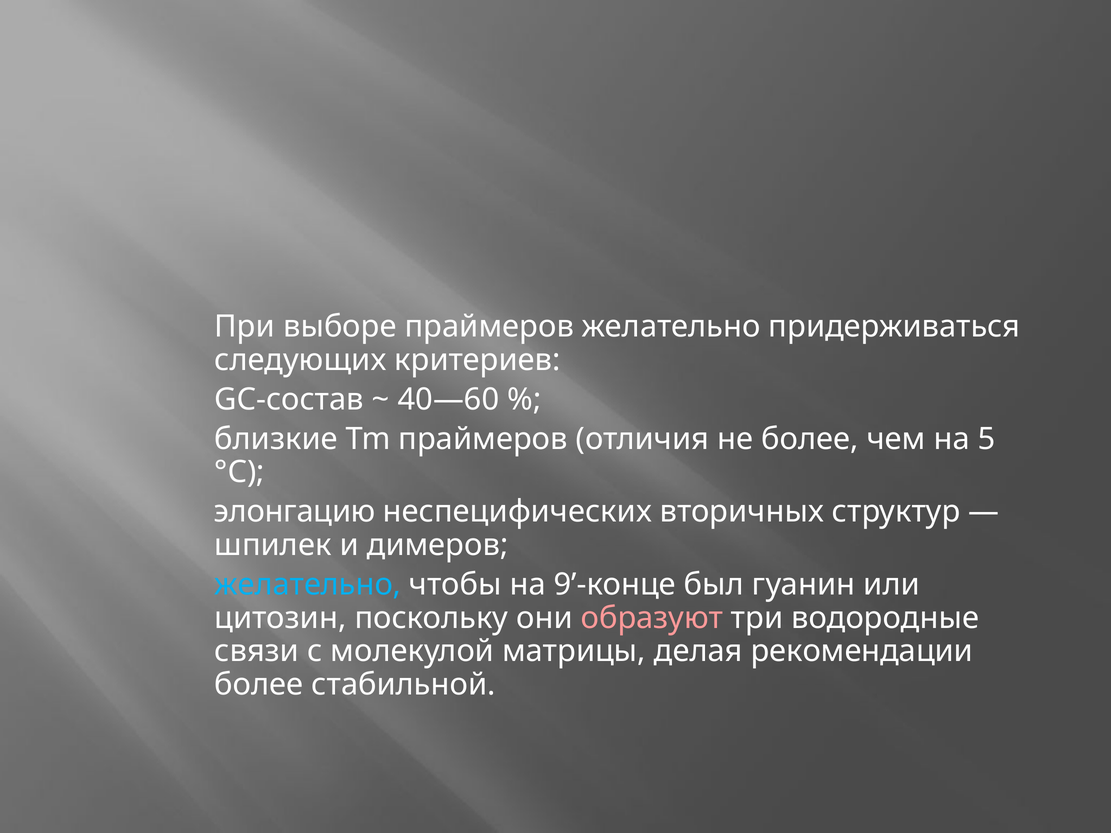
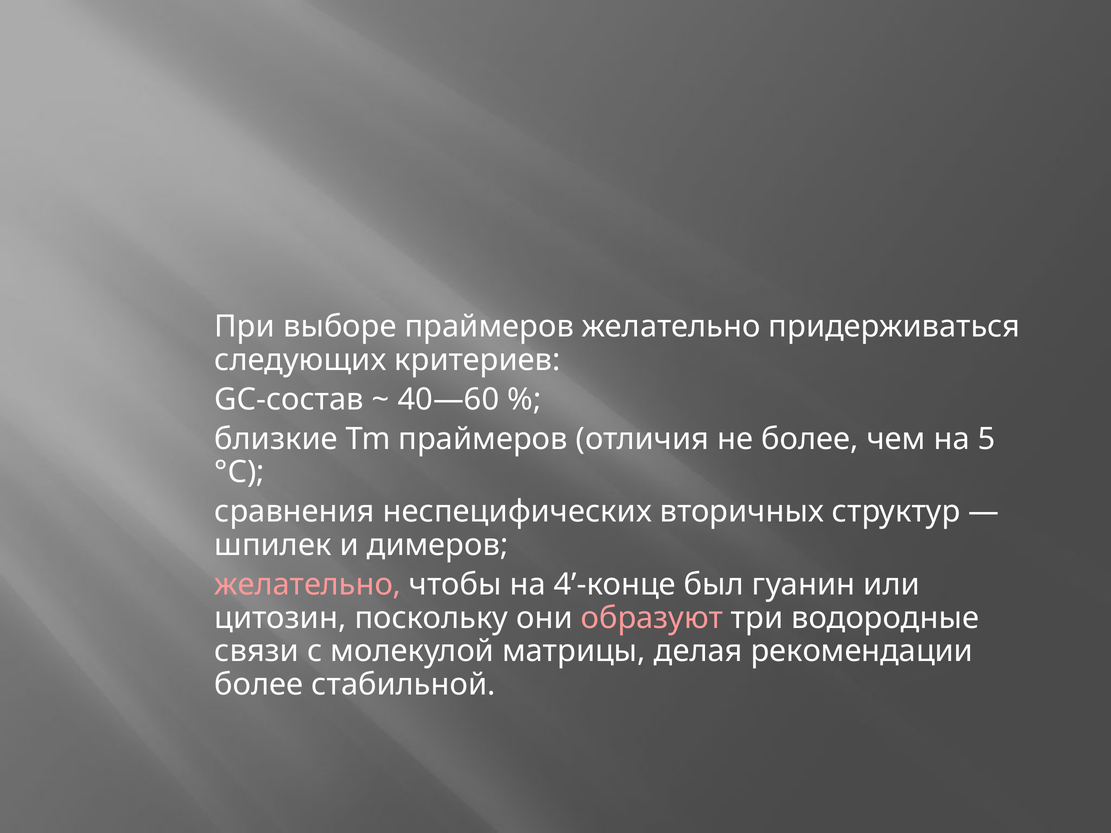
элонгацию: элонгацию -> сравнения
желательно at (308, 585) colour: light blue -> pink
9’-конце: 9’-конце -> 4’-конце
